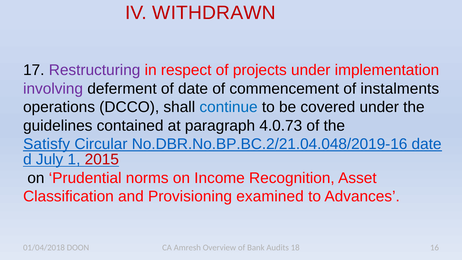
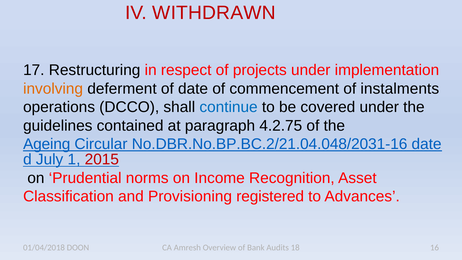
Restructuring colour: purple -> black
involving colour: purple -> orange
4.0.73: 4.0.73 -> 4.2.75
Satisfy: Satisfy -> Ageing
No.DBR.No.BP.BC.2/21.04.048/2019-16: No.DBR.No.BP.BC.2/21.04.048/2019-16 -> No.DBR.No.BP.BC.2/21.04.048/2031-16
examined: examined -> registered
